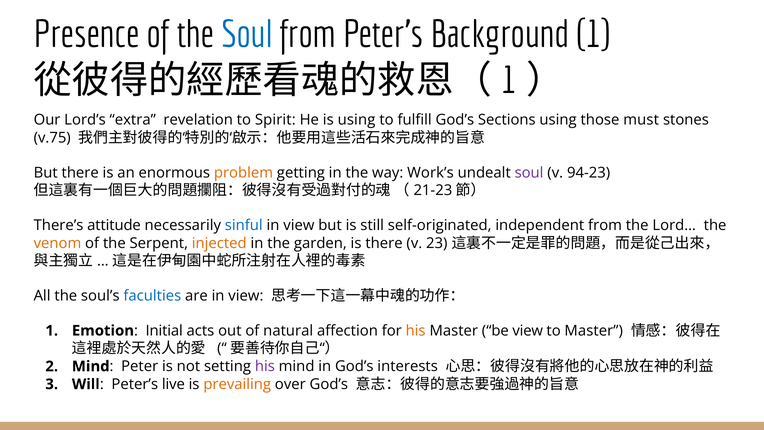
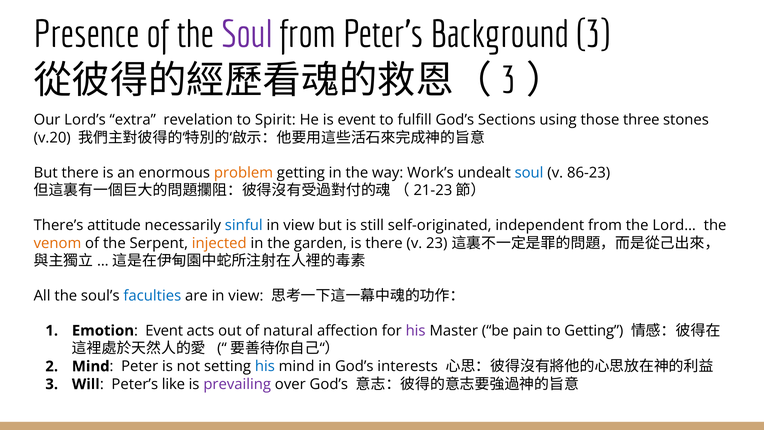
Soul at (247, 35) colour: blue -> purple
Background 1: 1 -> 3
1 at (509, 81): 1 -> 3
is using: using -> event
must: must -> three
v.75: v.75 -> v.20
soul at (529, 173) colour: purple -> blue
94-23: 94-23 -> 86-23
Emotion Initial: Initial -> Event
his at (416, 331) colour: orange -> purple
be view: view -> pain
to Master: Master -> Getting
his at (265, 366) colour: purple -> blue
live: live -> like
prevailing colour: orange -> purple
